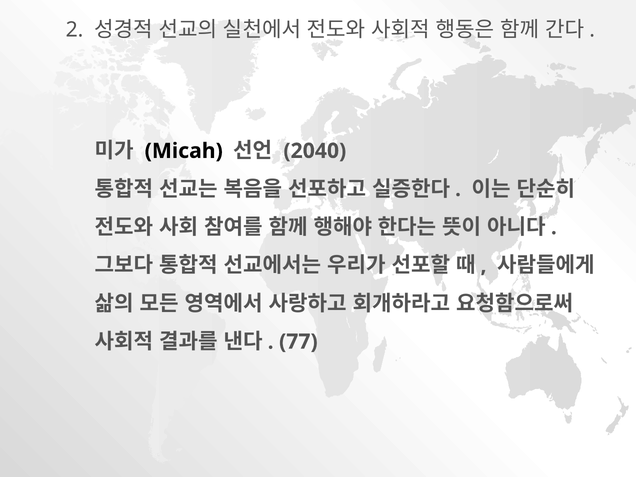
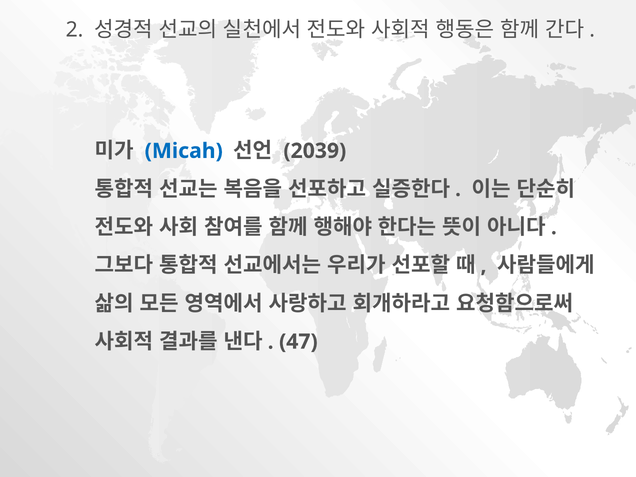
Micah colour: black -> blue
2040: 2040 -> 2039
77: 77 -> 47
